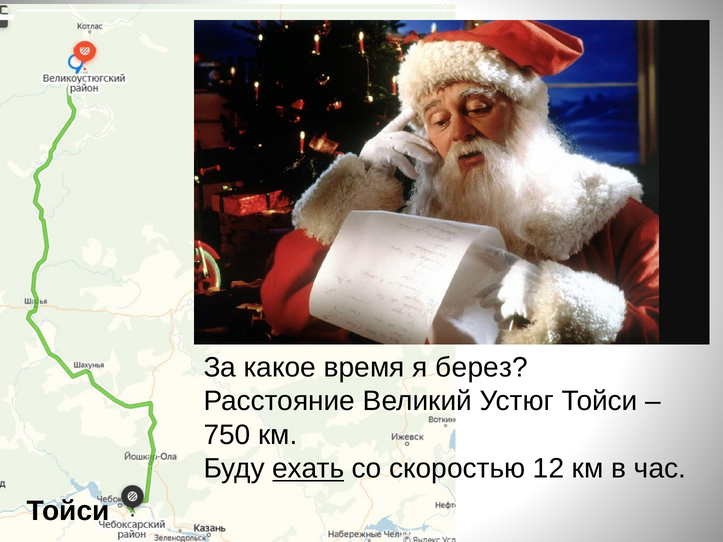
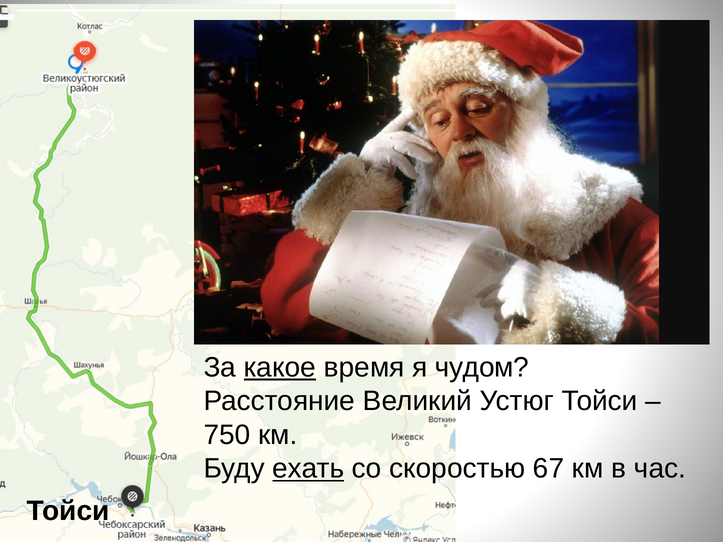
какое underline: none -> present
берез: берез -> чудом
12: 12 -> 67
